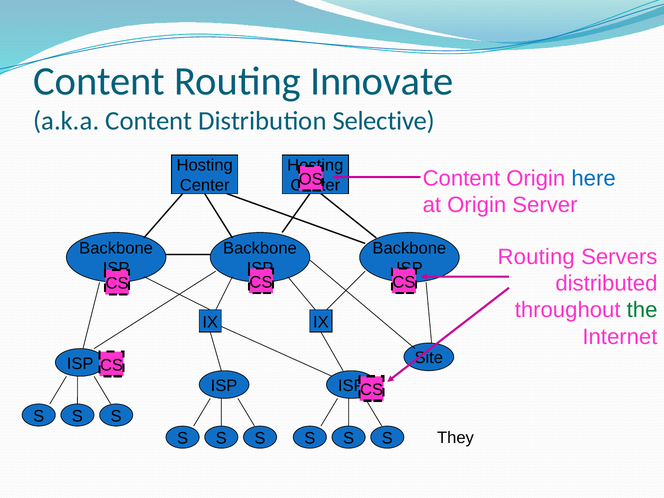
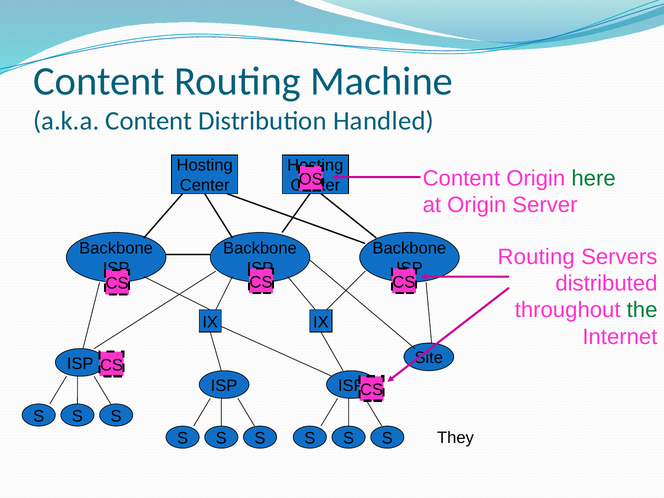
Innovate: Innovate -> Machine
Selective: Selective -> Handled
here colour: blue -> green
